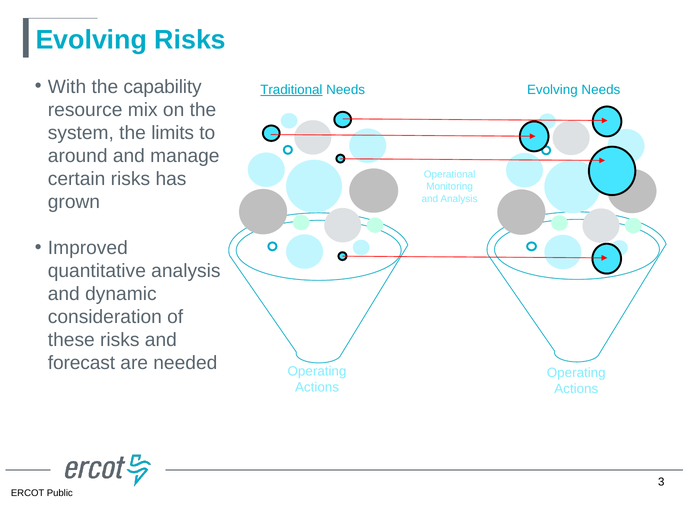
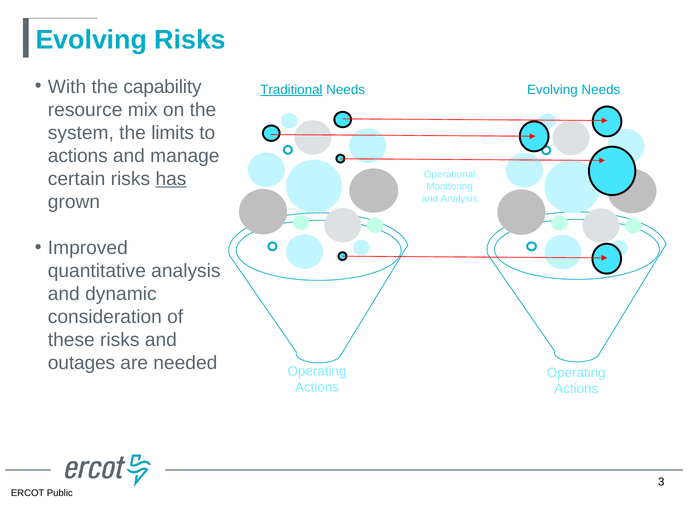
around at (78, 156): around -> actions
has underline: none -> present
forecast: forecast -> outages
